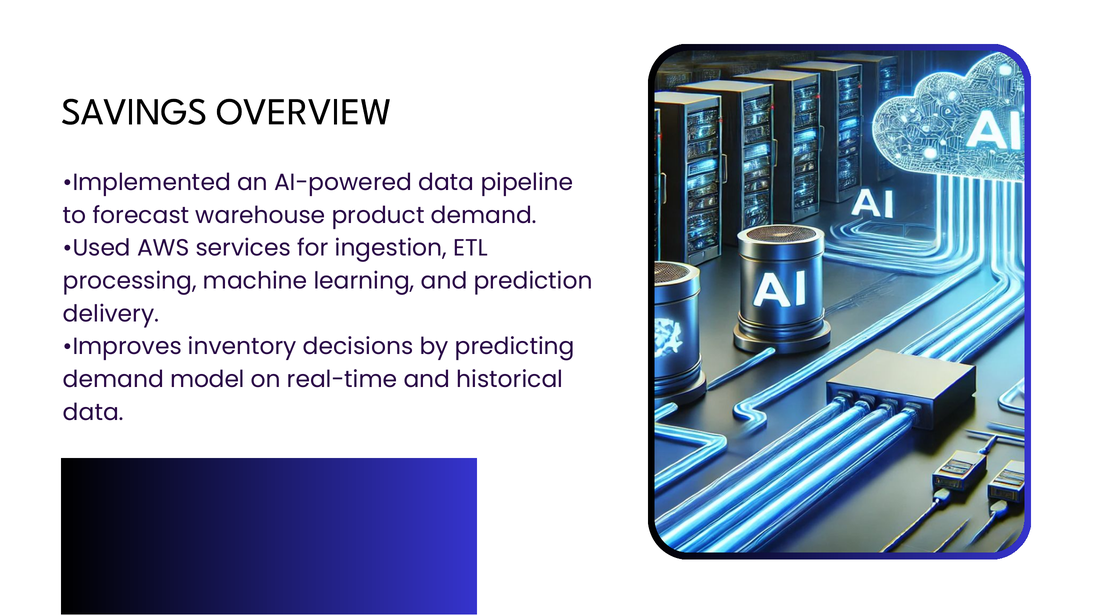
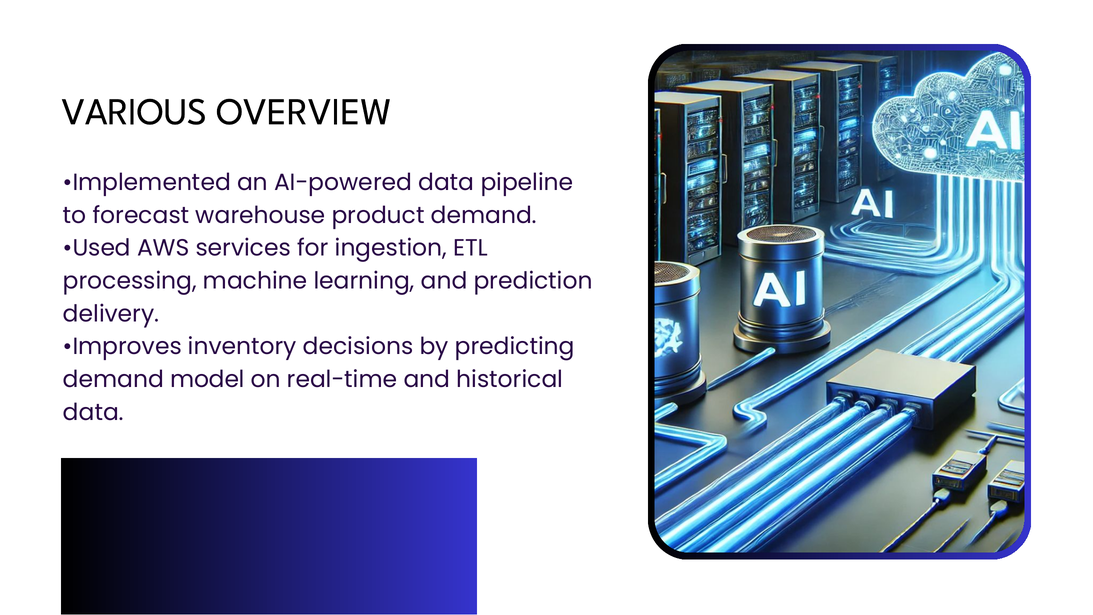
SAVINGS: SAVINGS -> VARIOUS
